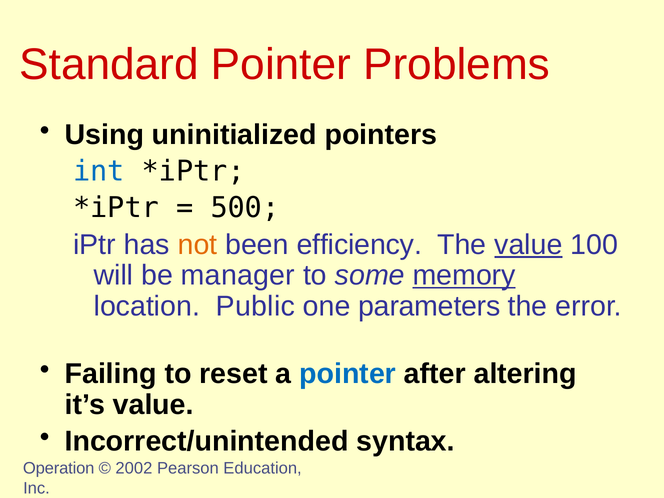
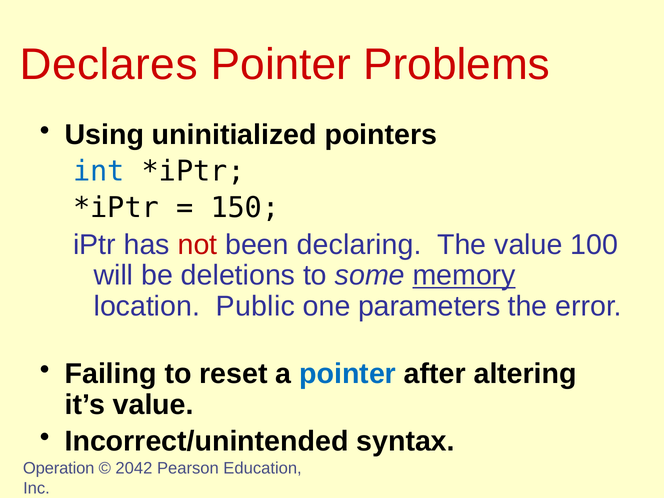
Standard: Standard -> Declares
500: 500 -> 150
not colour: orange -> red
efficiency: efficiency -> declaring
value at (528, 245) underline: present -> none
manager: manager -> deletions
2002: 2002 -> 2042
